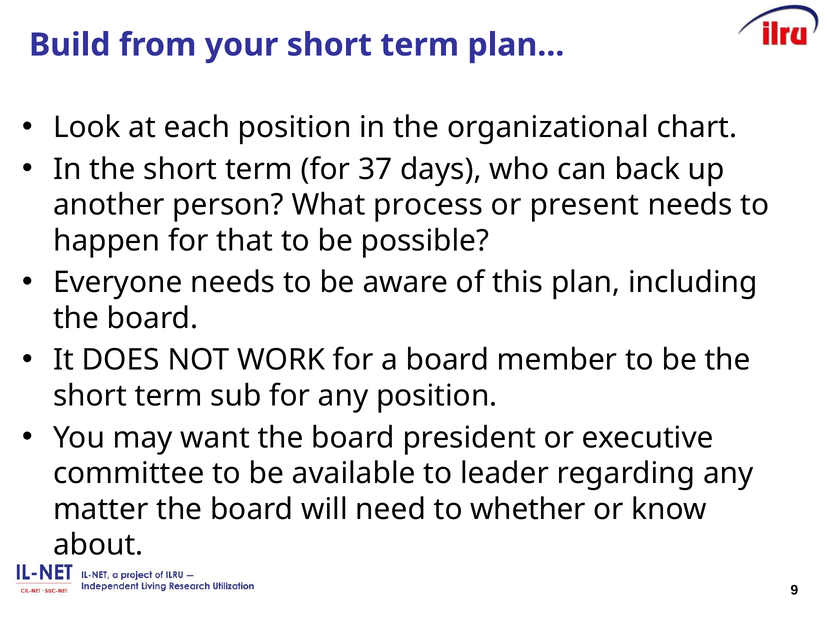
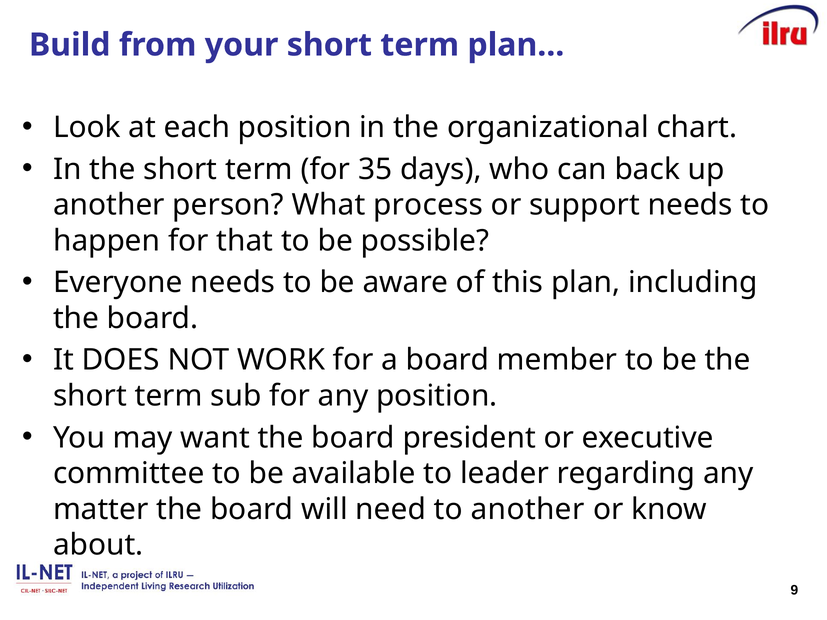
37: 37 -> 35
present: present -> support
to whether: whether -> another
